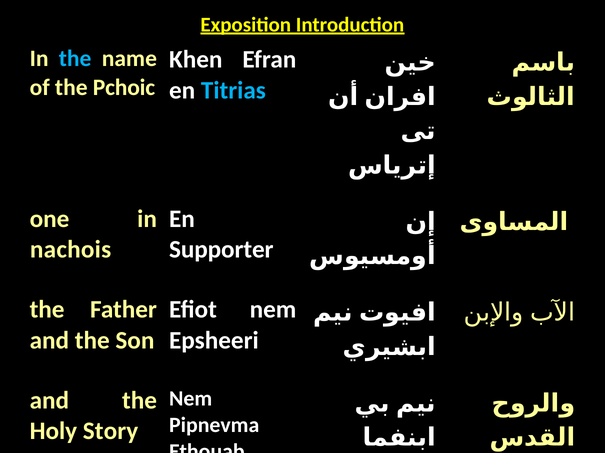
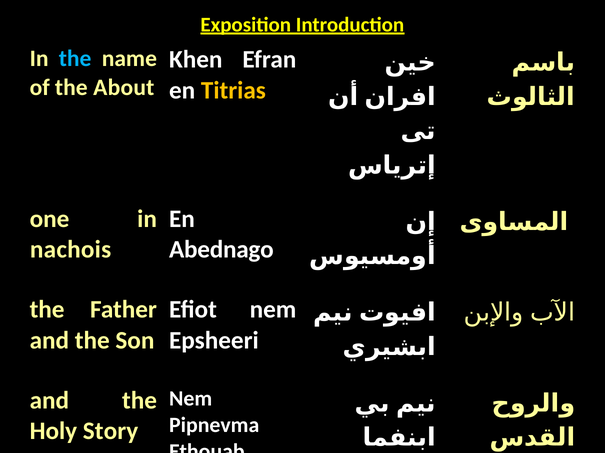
Pchoic: Pchoic -> About
Titrias colour: light blue -> yellow
Supporter: Supporter -> Abednago
